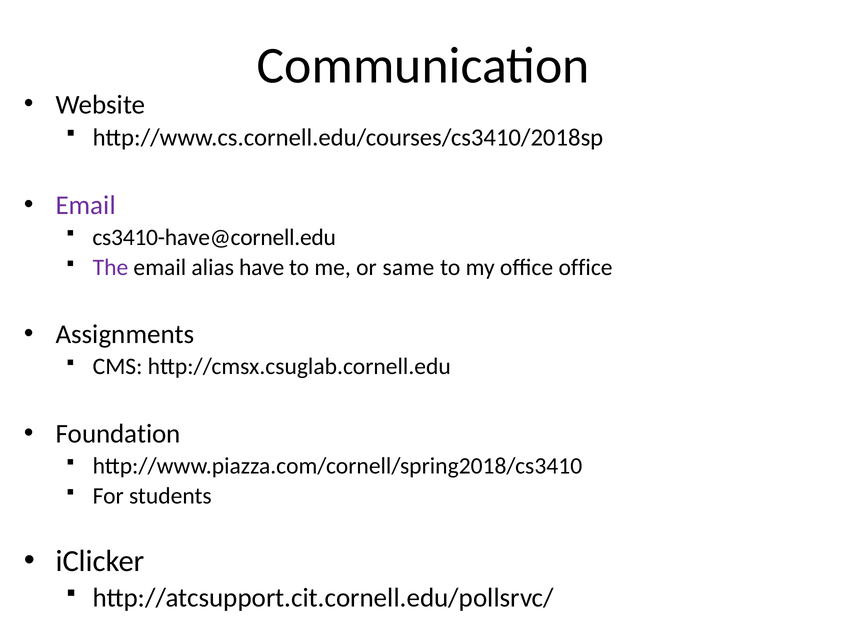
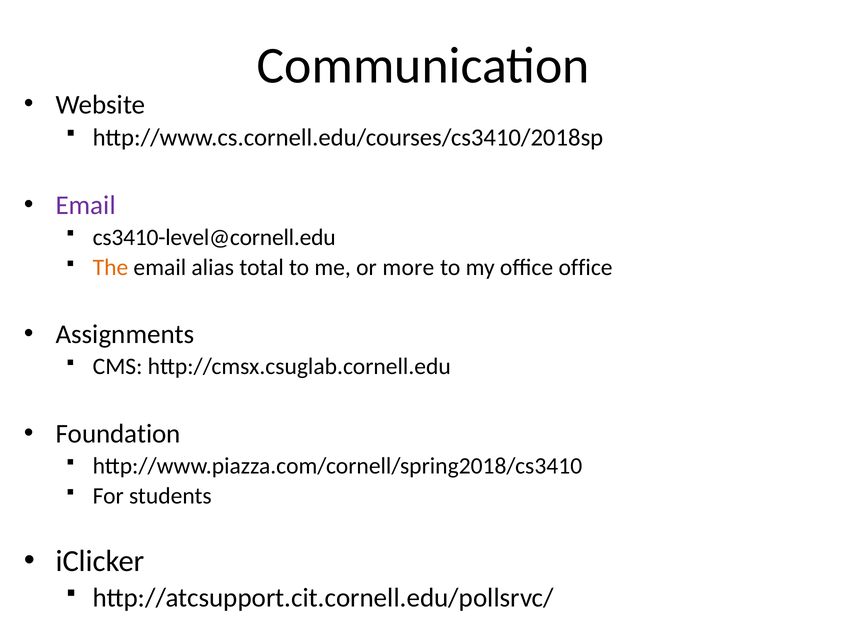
cs3410-have@cornell.edu: cs3410-have@cornell.edu -> cs3410-level@cornell.edu
The colour: purple -> orange
have: have -> total
same: same -> more
